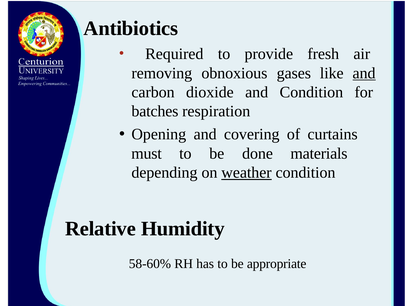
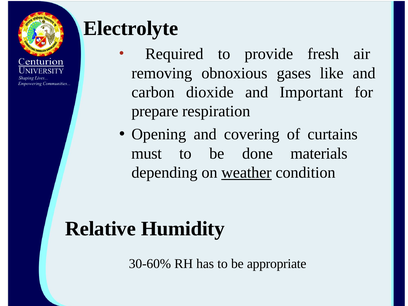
Antibiotics: Antibiotics -> Electrolyte
and at (364, 73) underline: present -> none
and Condition: Condition -> Important
batches: batches -> prepare
58-60%: 58-60% -> 30-60%
